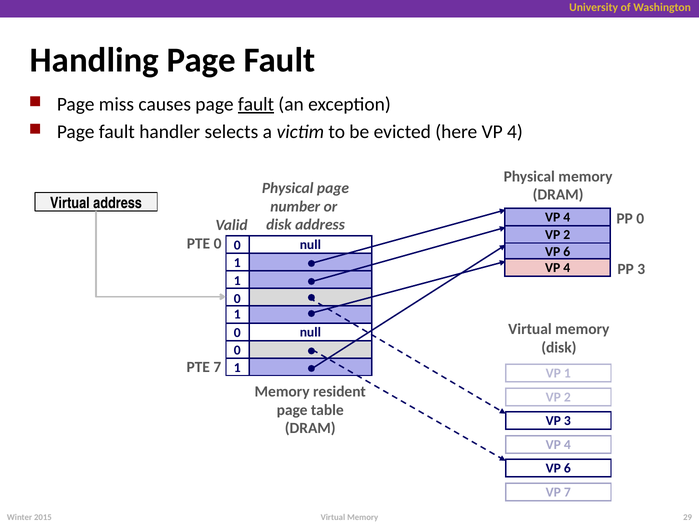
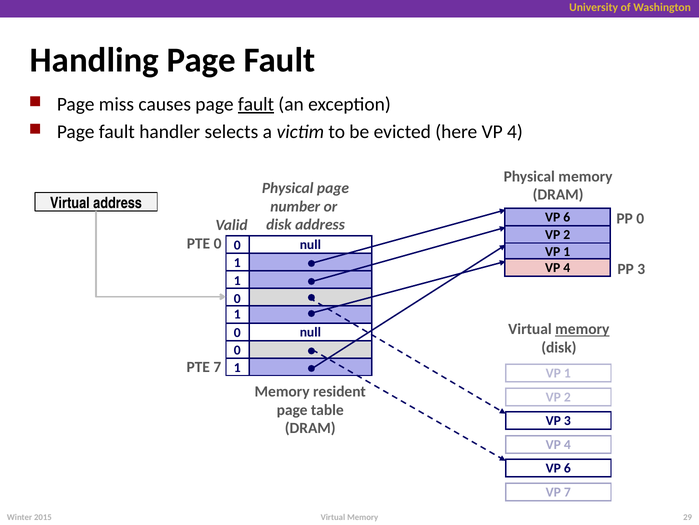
4 at (567, 217): 4 -> 6
6 at (567, 252): 6 -> 1
memory at (582, 329) underline: none -> present
